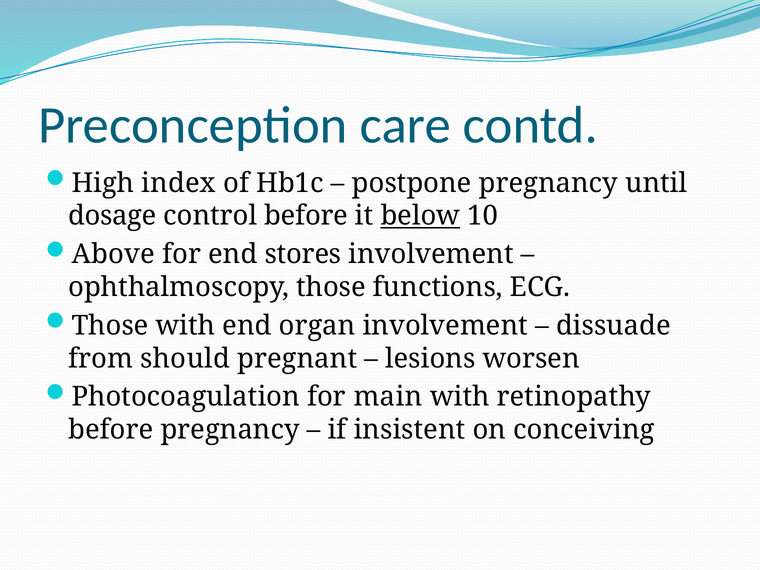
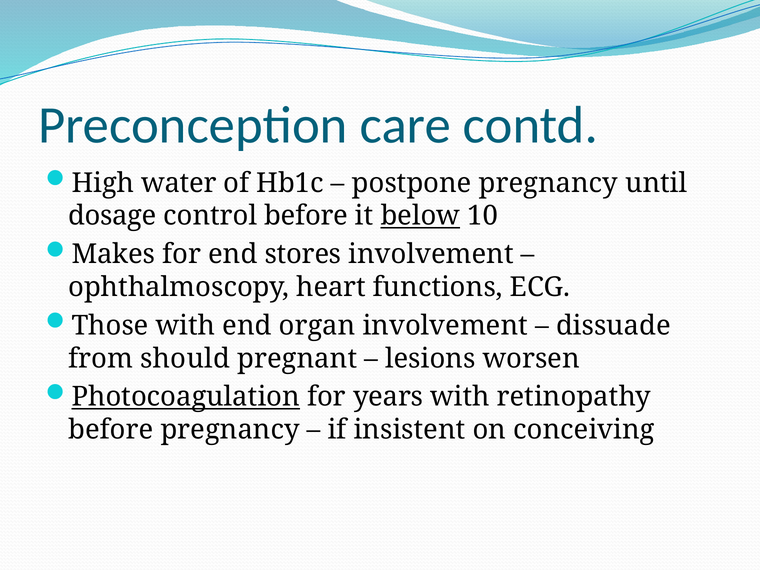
index: index -> water
Above: Above -> Makes
ophthalmoscopy those: those -> heart
Photocoagulation underline: none -> present
main: main -> years
